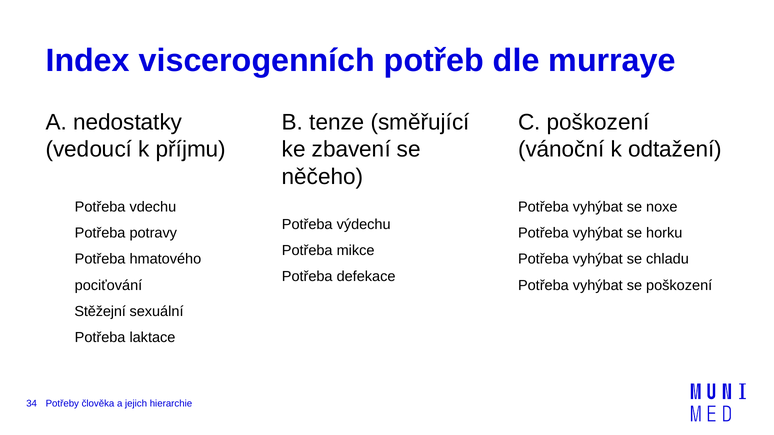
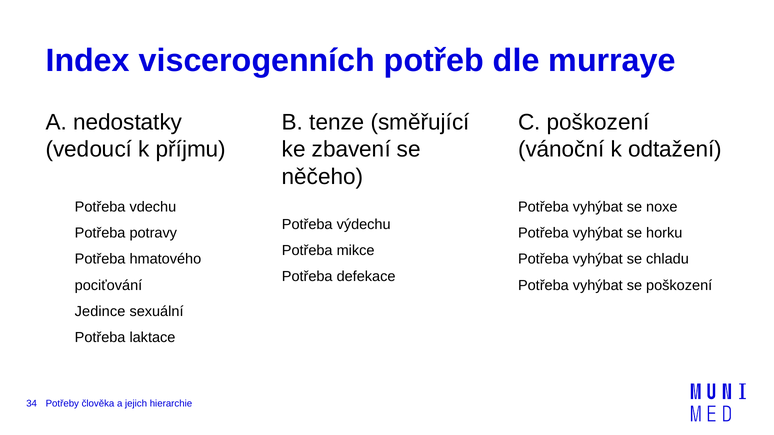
Stěžejní: Stěžejní -> Jedince
